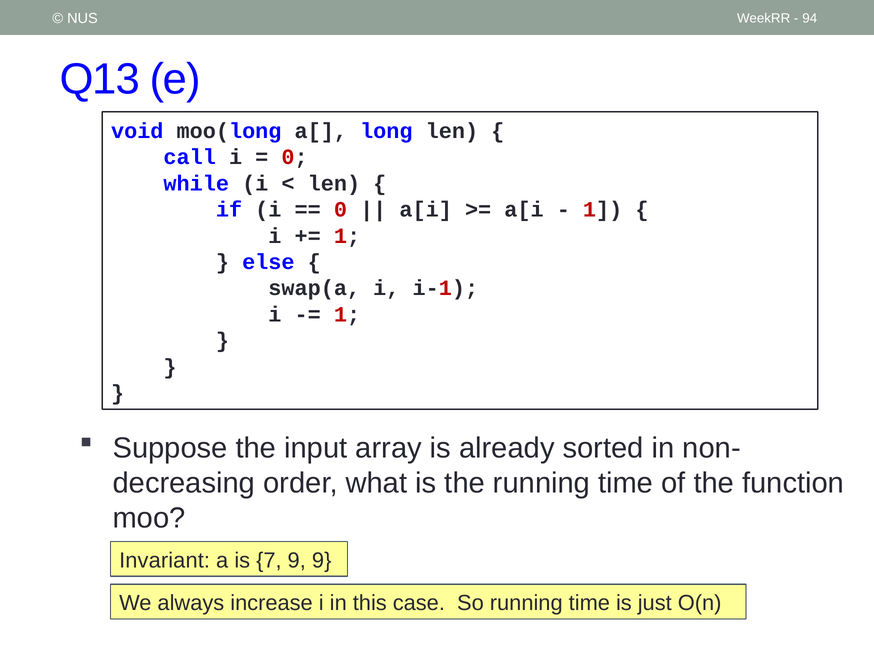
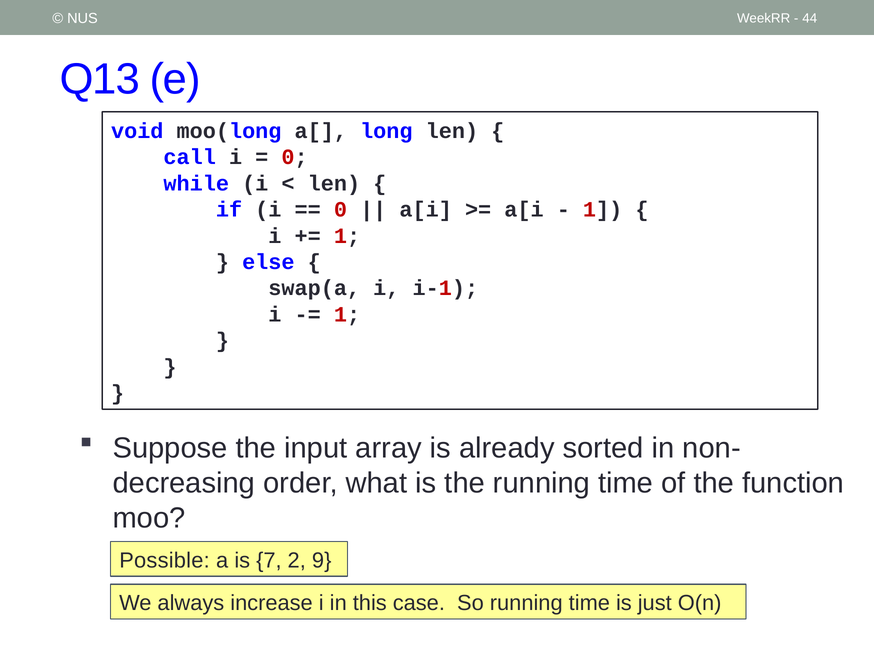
94: 94 -> 44
Invariant: Invariant -> Possible
7 9: 9 -> 2
